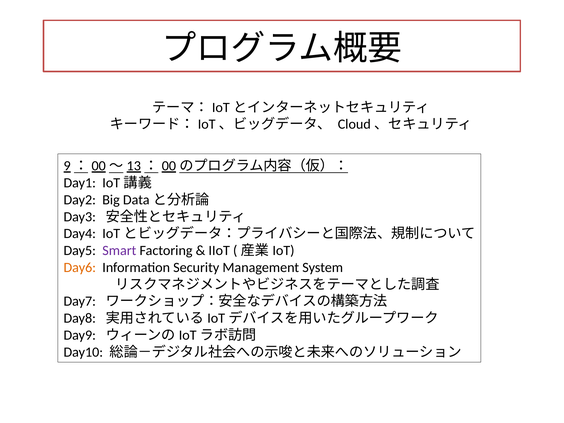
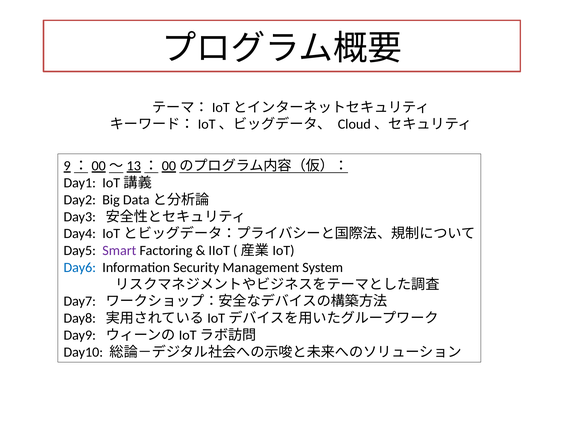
Day6 colour: orange -> blue
